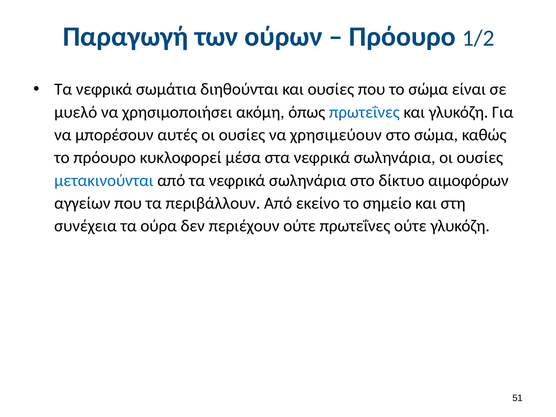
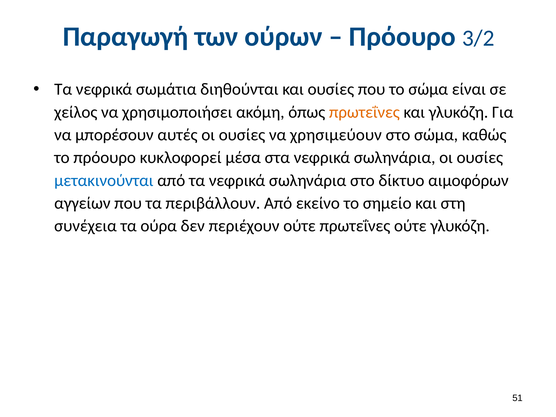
1/2: 1/2 -> 3/2
μυελό: μυελό -> χείλος
πρωτεΐνες at (364, 112) colour: blue -> orange
